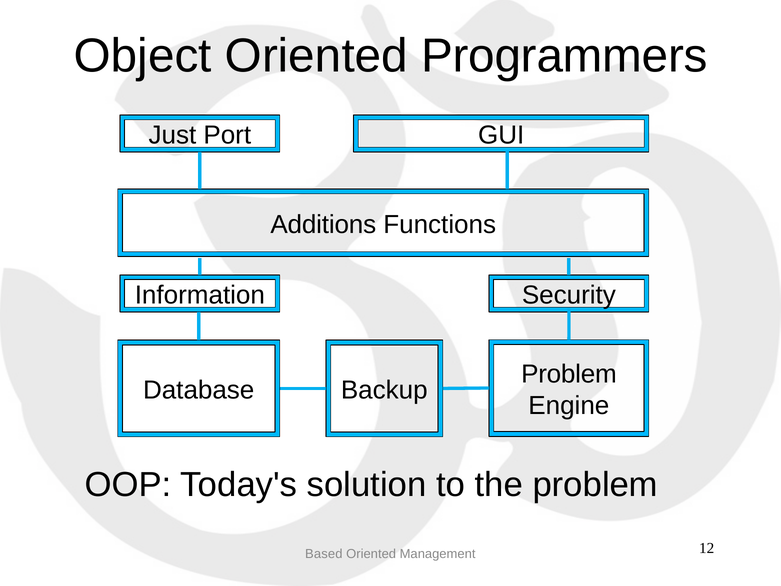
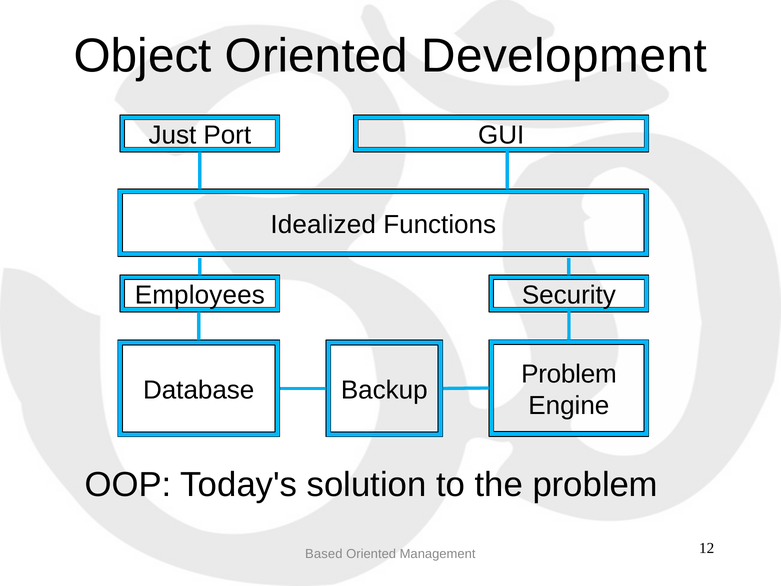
Programmers: Programmers -> Development
Additions: Additions -> Idealized
Information: Information -> Employees
